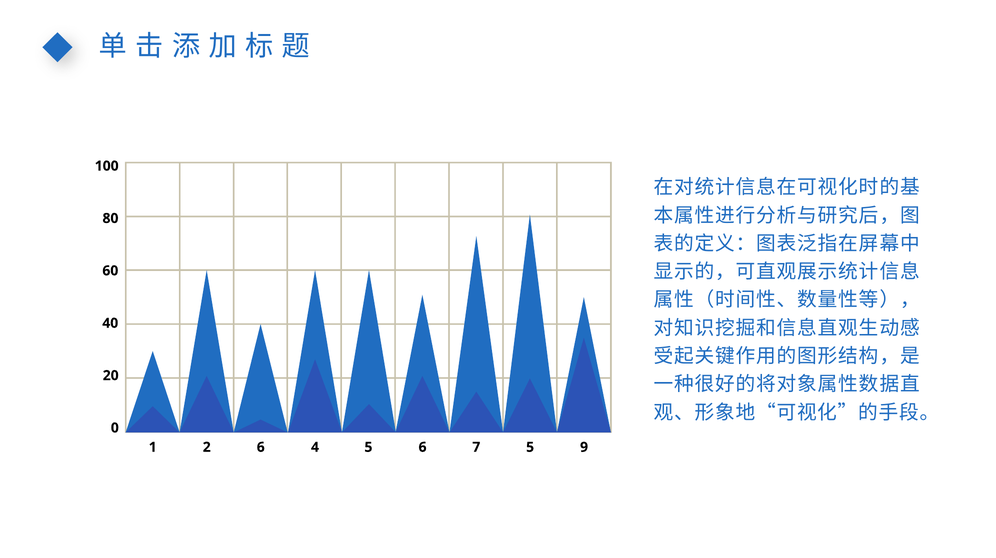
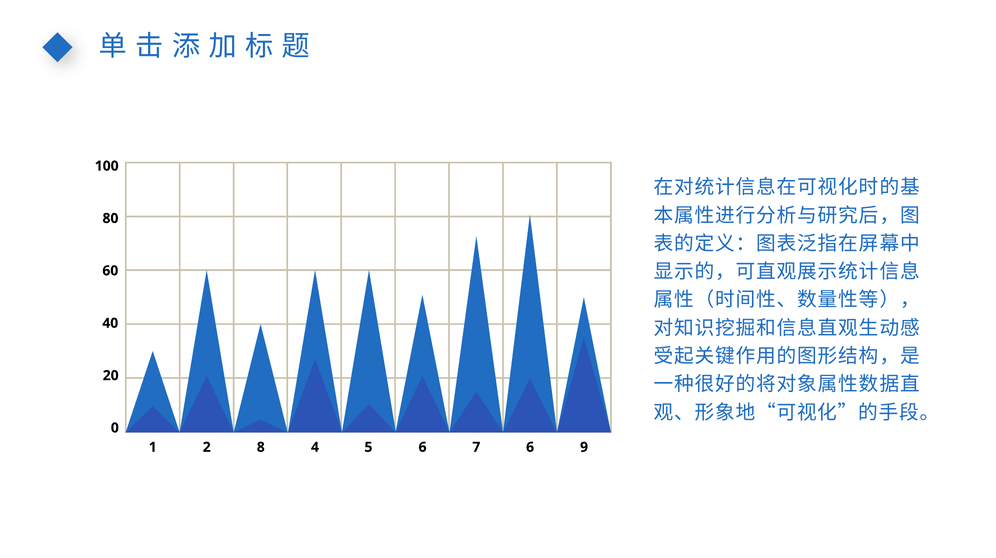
2 6: 6 -> 8
7 5: 5 -> 6
